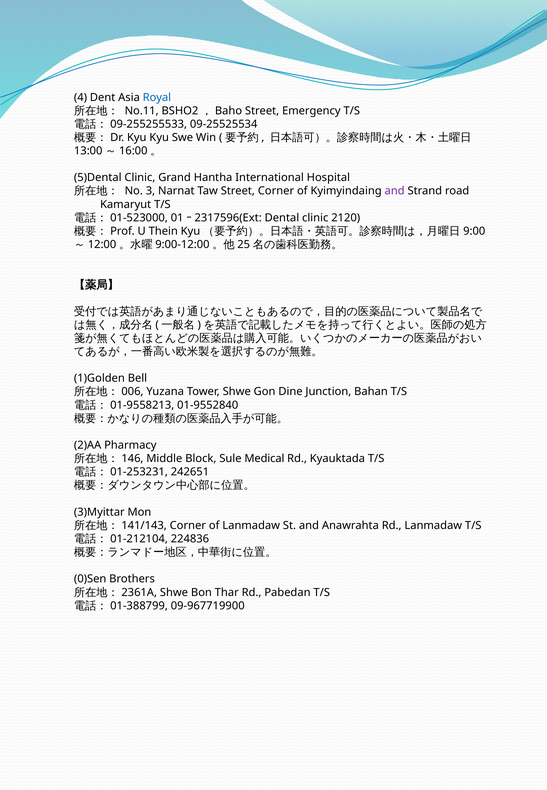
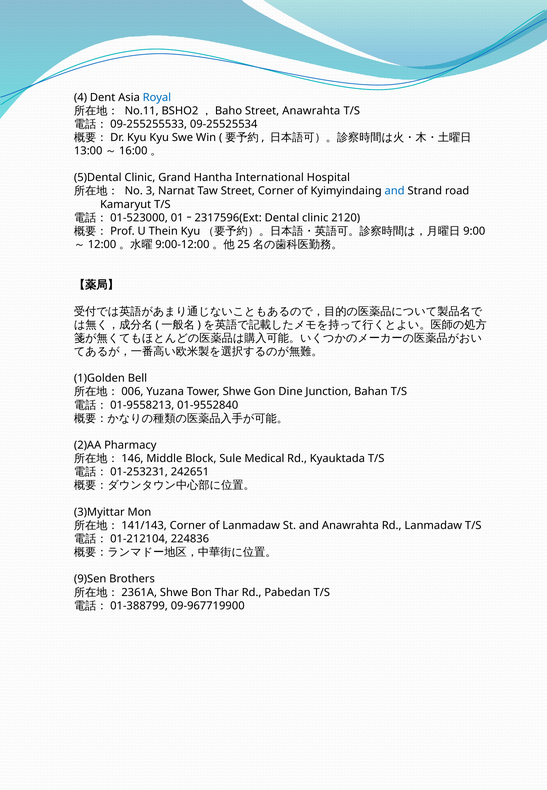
Street Emergency: Emergency -> Anawrahta
and at (395, 191) colour: purple -> blue
0)Sen: 0)Sen -> 9)Sen
